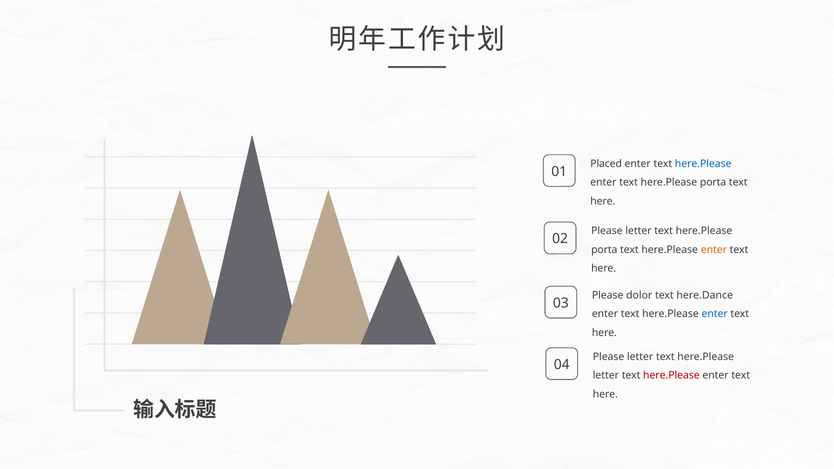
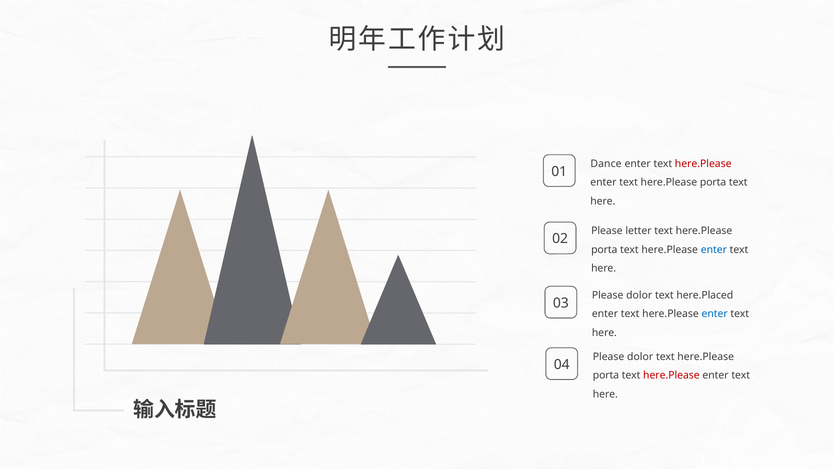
Placed: Placed -> Dance
here.Please at (703, 164) colour: blue -> red
enter at (714, 250) colour: orange -> blue
here.Dance: here.Dance -> here.Placed
letter at (640, 357): letter -> dolor
letter at (606, 376): letter -> porta
